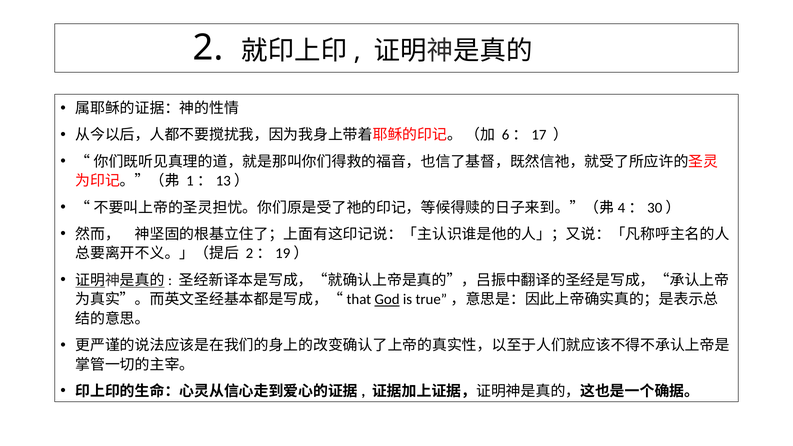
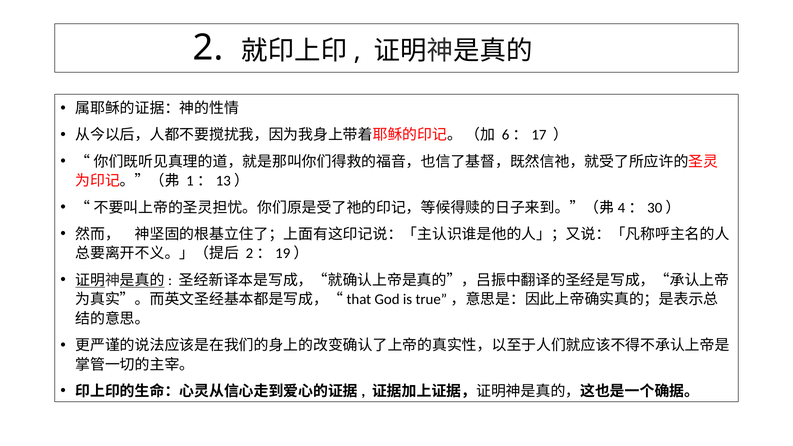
God underline: present -> none
